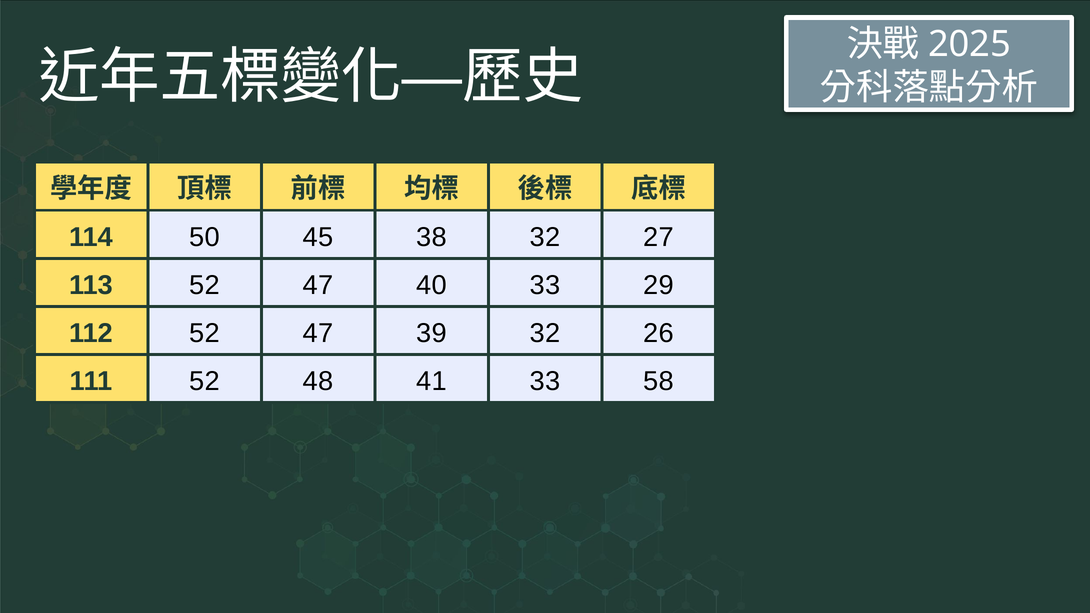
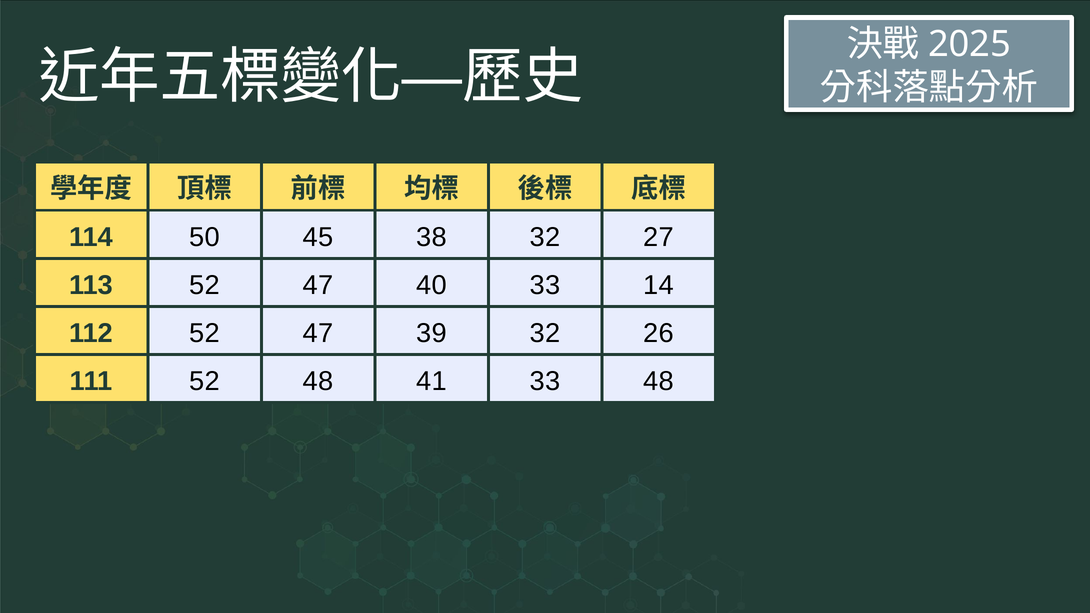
29: 29 -> 14
33 58: 58 -> 48
